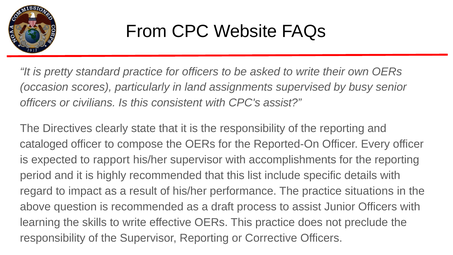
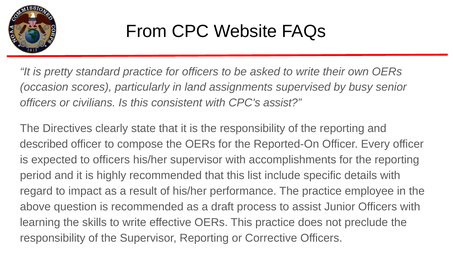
cataloged: cataloged -> described
to rapport: rapport -> officers
situations: situations -> employee
